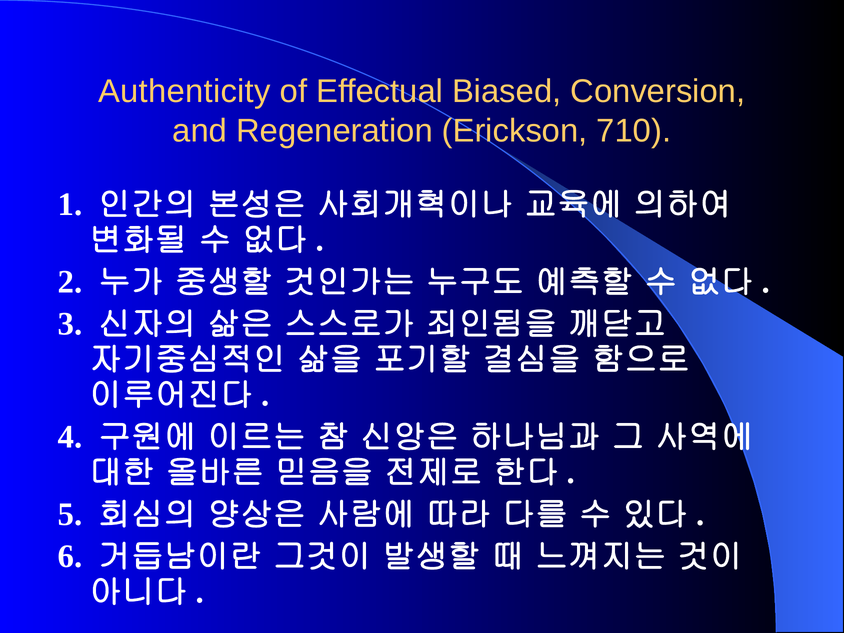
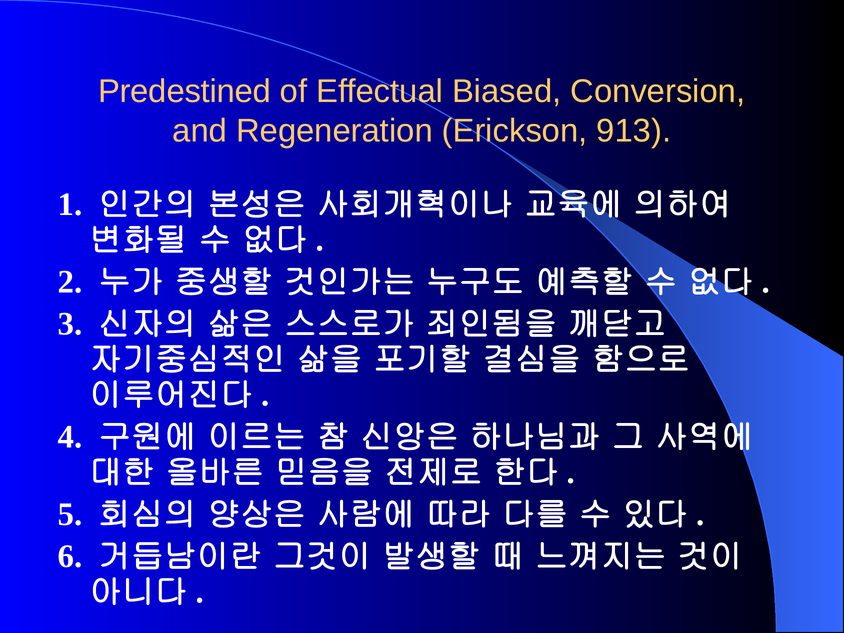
Authenticity: Authenticity -> Predestined
710: 710 -> 913
